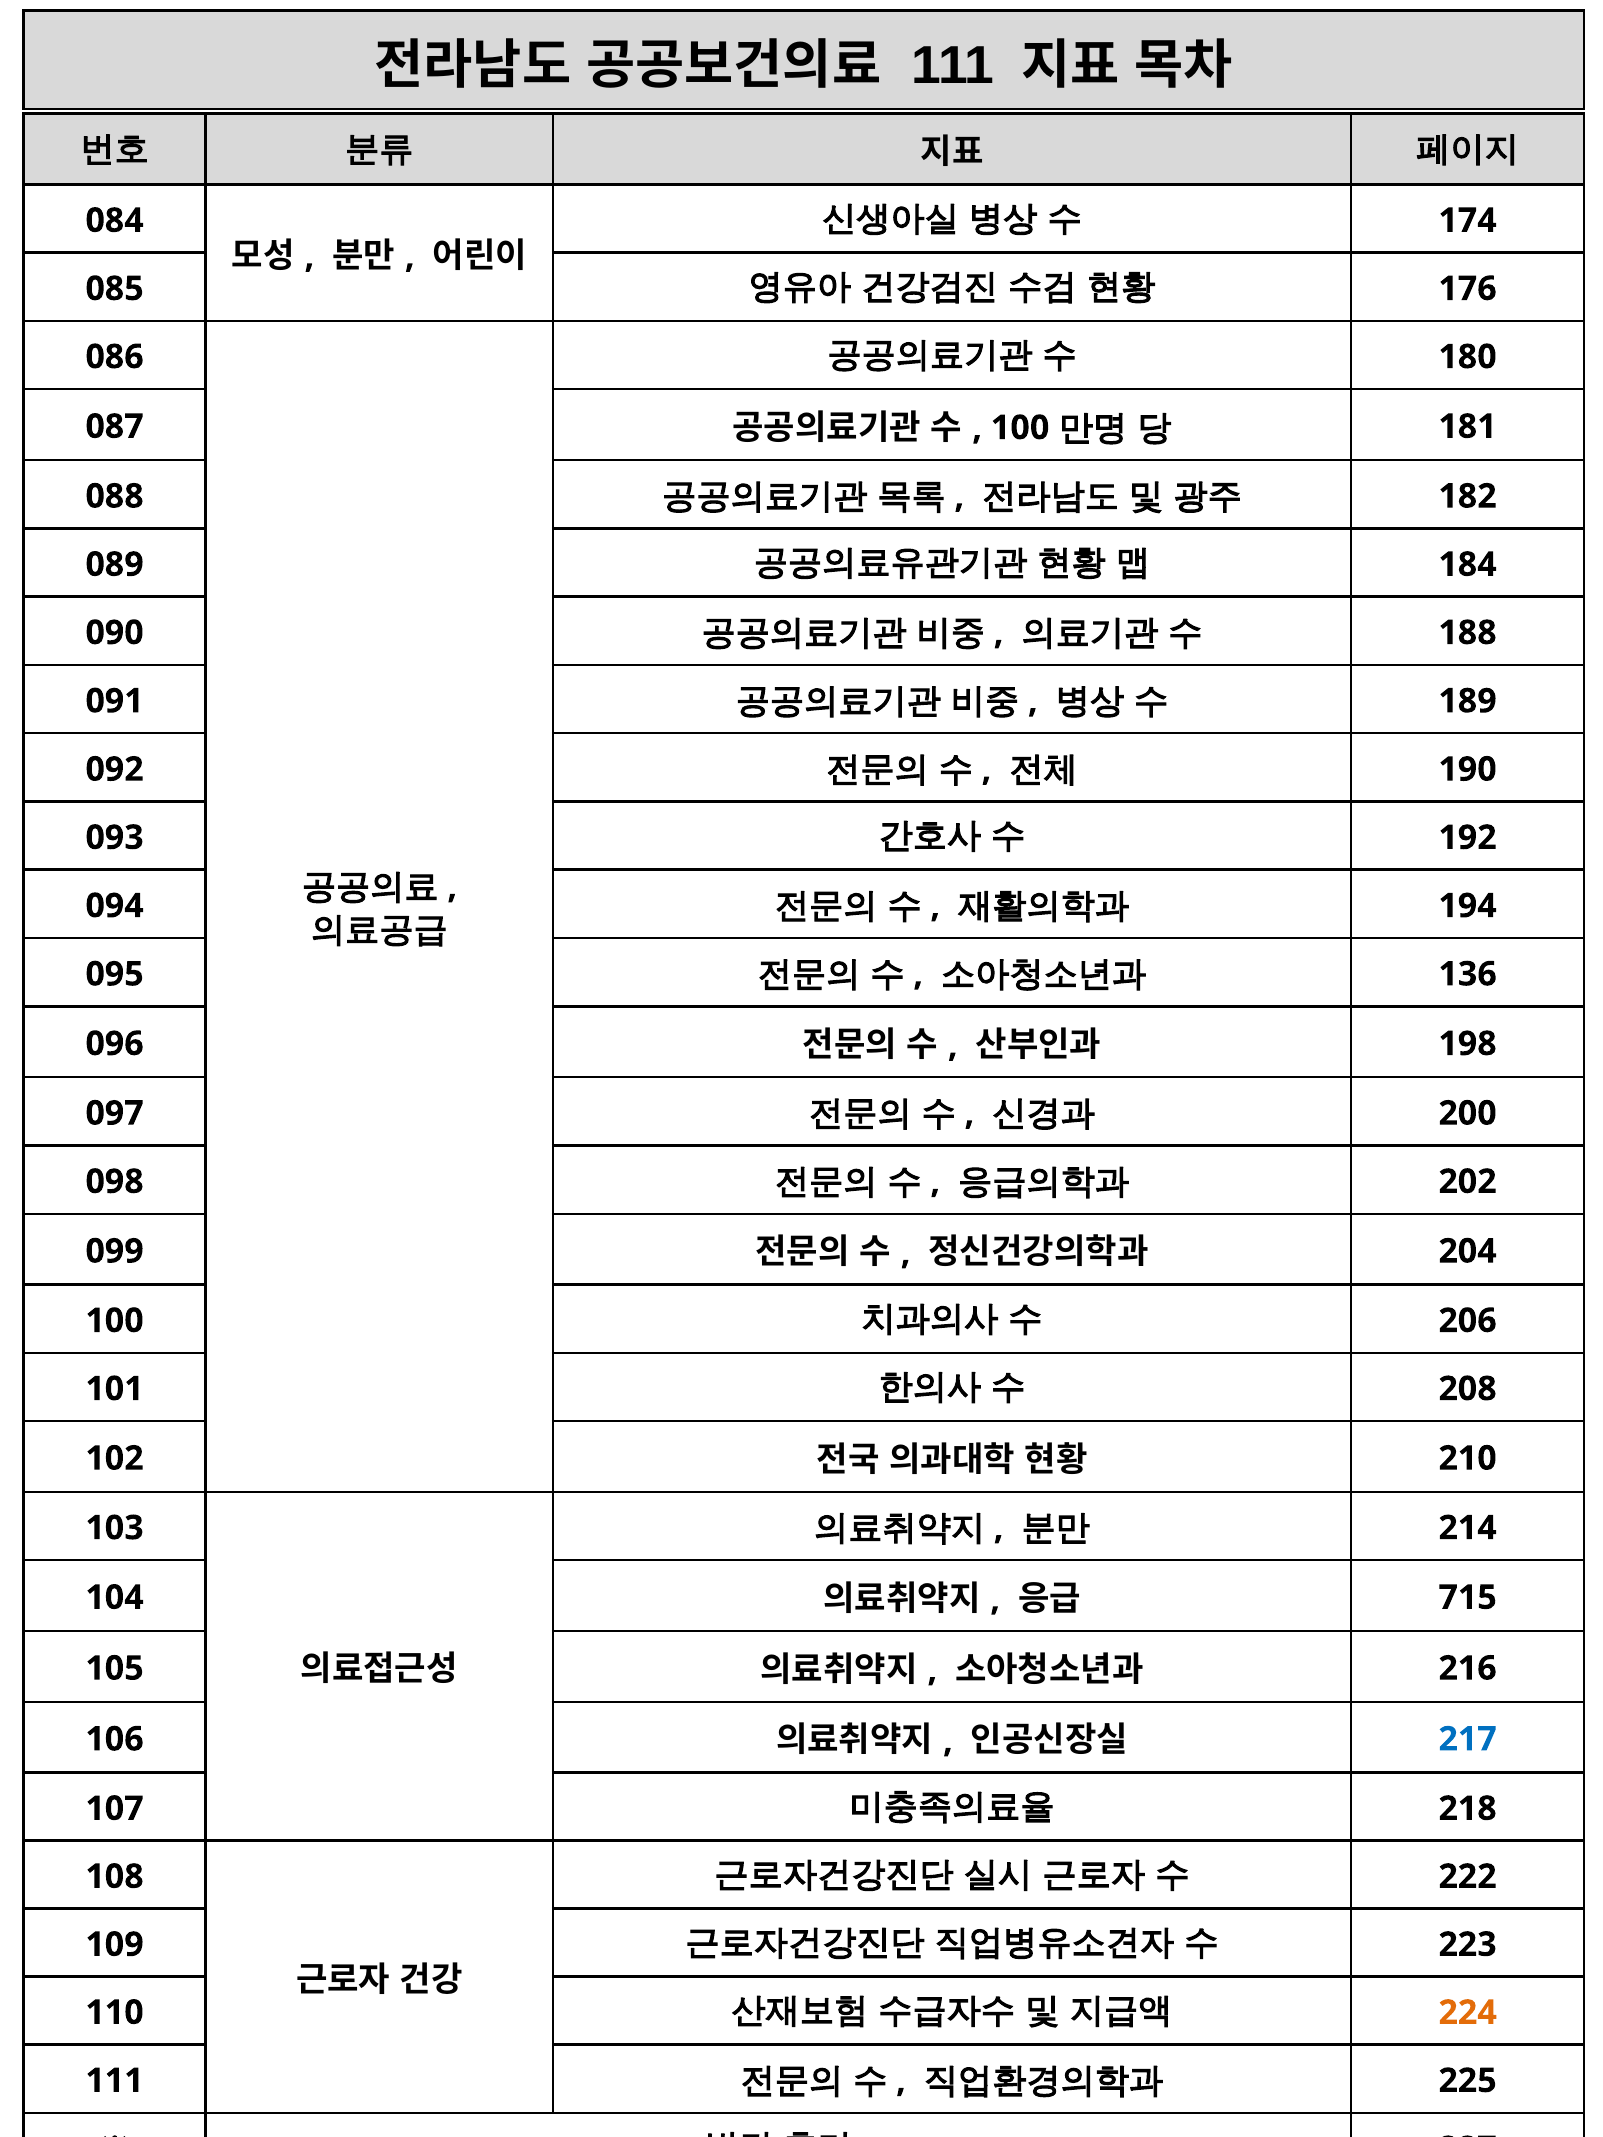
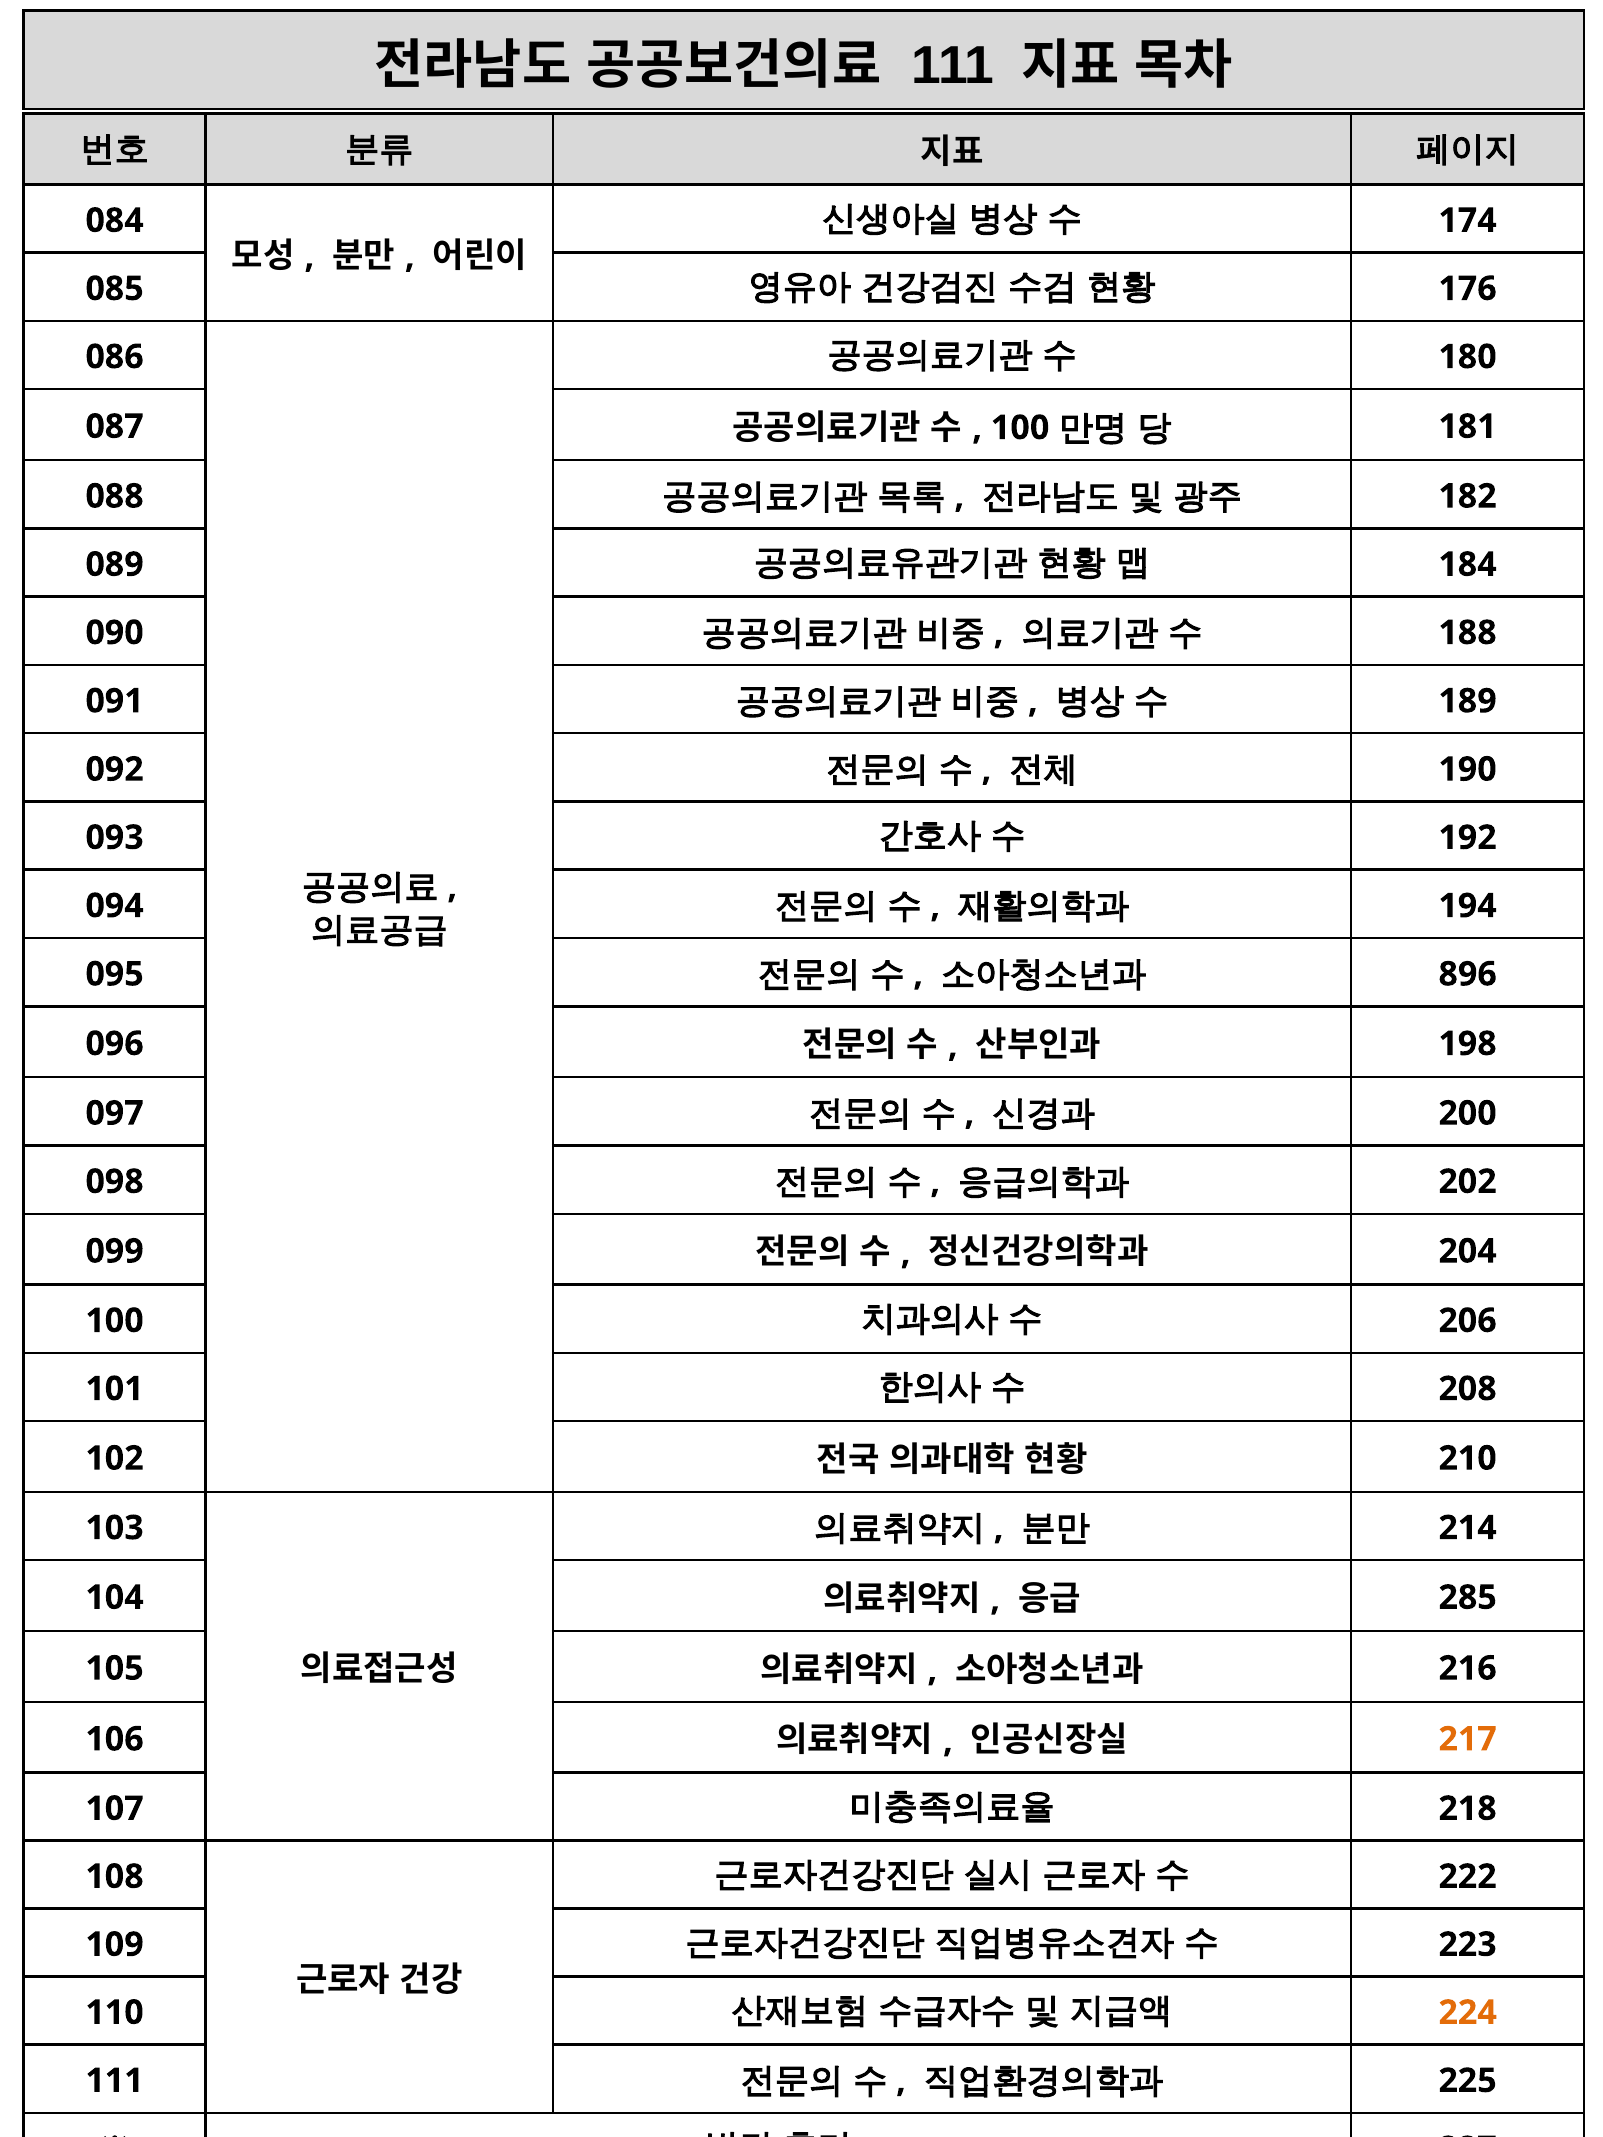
136: 136 -> 896
715: 715 -> 285
217 colour: blue -> orange
